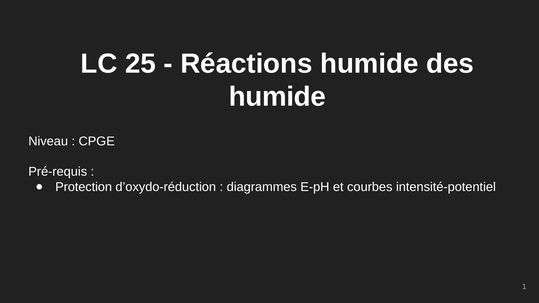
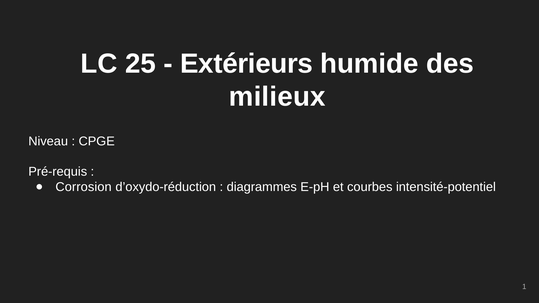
Réactions: Réactions -> Extérieurs
humide at (277, 97): humide -> milieux
Protection: Protection -> Corrosion
